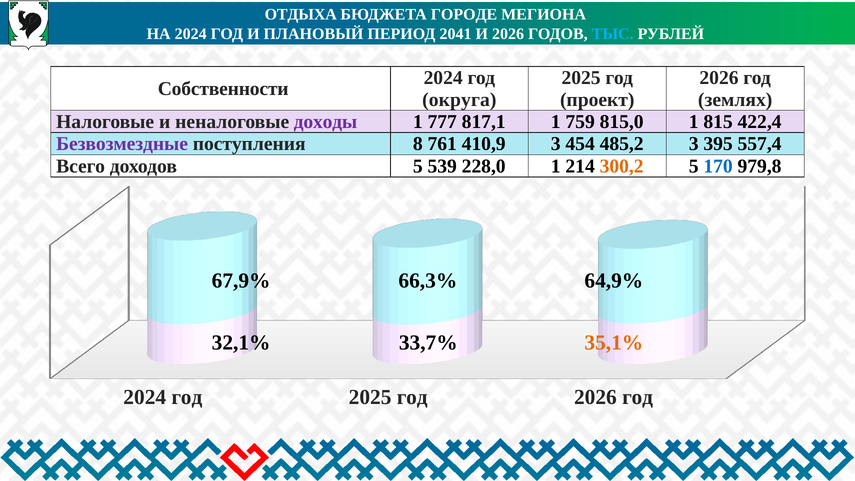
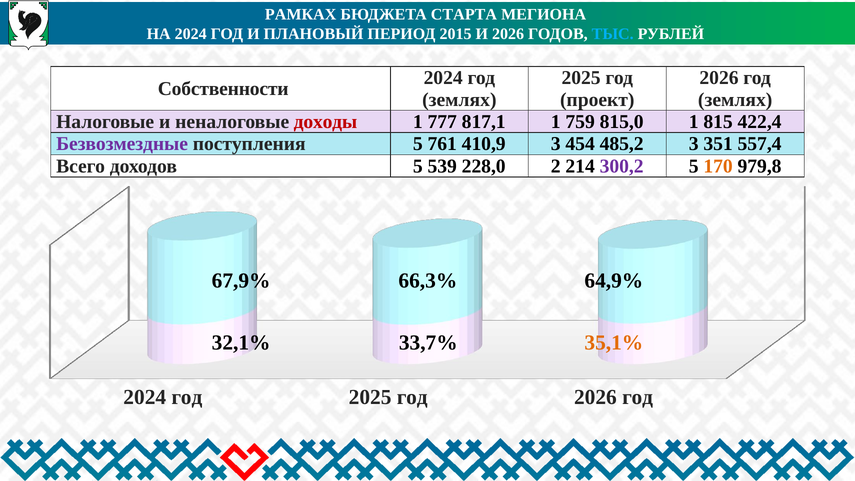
ОТДЫХА: ОТДЫХА -> РАМКАХ
ГОРОДЕ: ГОРОДЕ -> СТАРТА
2041: 2041 -> 2015
округа at (459, 100): округа -> землях
доходы colour: purple -> red
поступления 8: 8 -> 5
395: 395 -> 351
228,0 1: 1 -> 2
300,2 colour: orange -> purple
170 colour: blue -> orange
